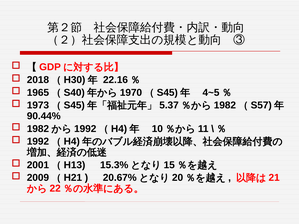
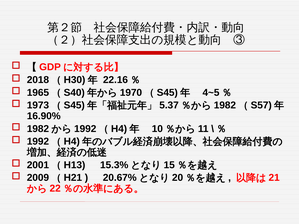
90.44%: 90.44% -> 16.90%
